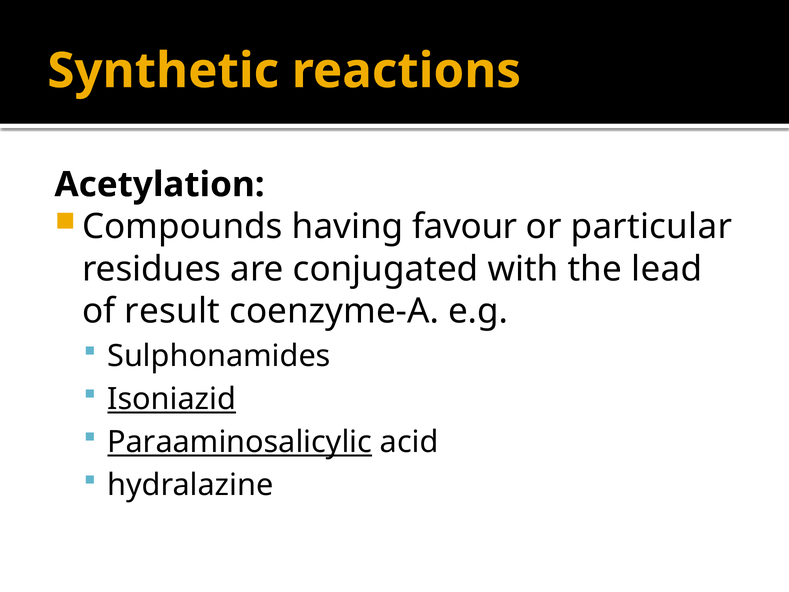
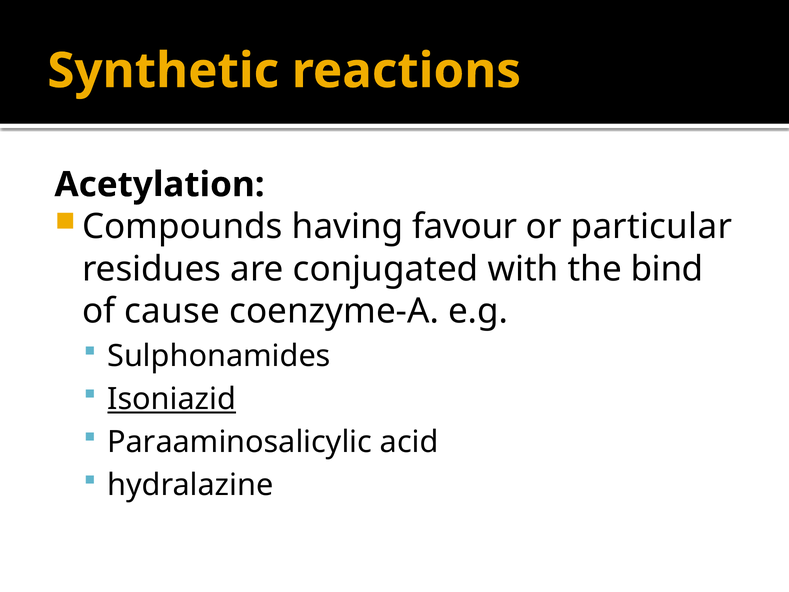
lead: lead -> bind
result: result -> cause
Paraaminosalicylic underline: present -> none
